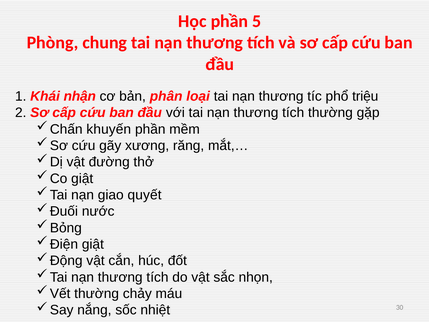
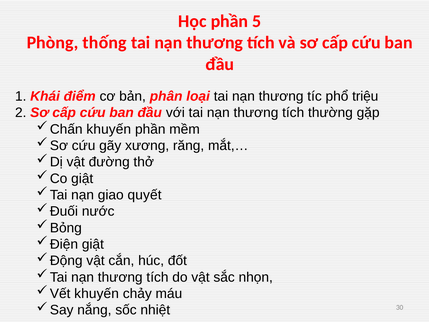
chung: chung -> thống
nhận: nhận -> điểm
thường at (97, 293): thường -> khuyến
